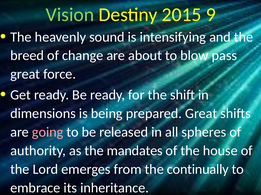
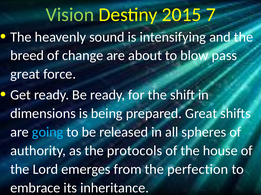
9: 9 -> 7
going colour: pink -> light blue
mandates: mandates -> protocols
continually: continually -> perfection
